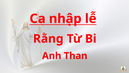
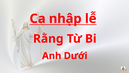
Than: Than -> Dưới
